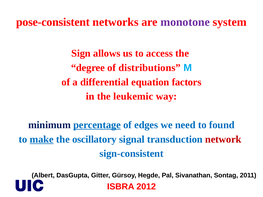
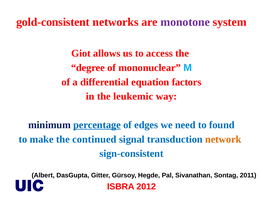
pose-consistent: pose-consistent -> gold-consistent
Sign: Sign -> Giot
distributions: distributions -> mononuclear
make underline: present -> none
oscillatory: oscillatory -> continued
network colour: red -> orange
